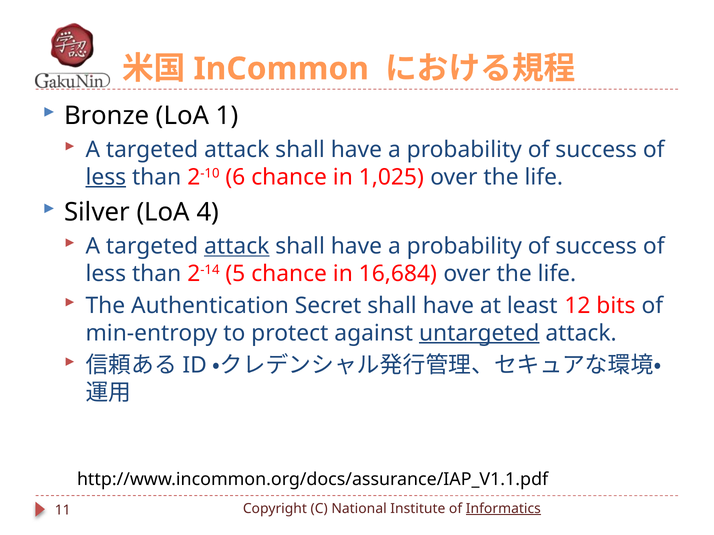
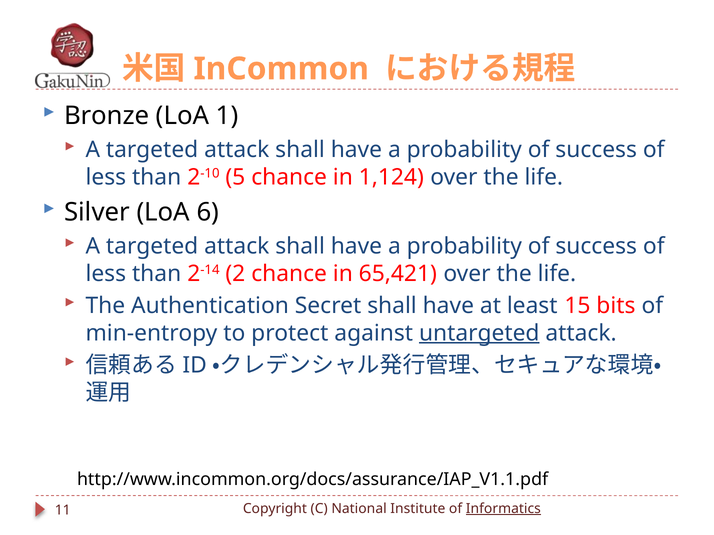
less at (106, 177) underline: present -> none
6: 6 -> 5
1,025: 1,025 -> 1,124
4: 4 -> 6
attack at (237, 246) underline: present -> none
5: 5 -> 2
16,684: 16,684 -> 65,421
12: 12 -> 15
